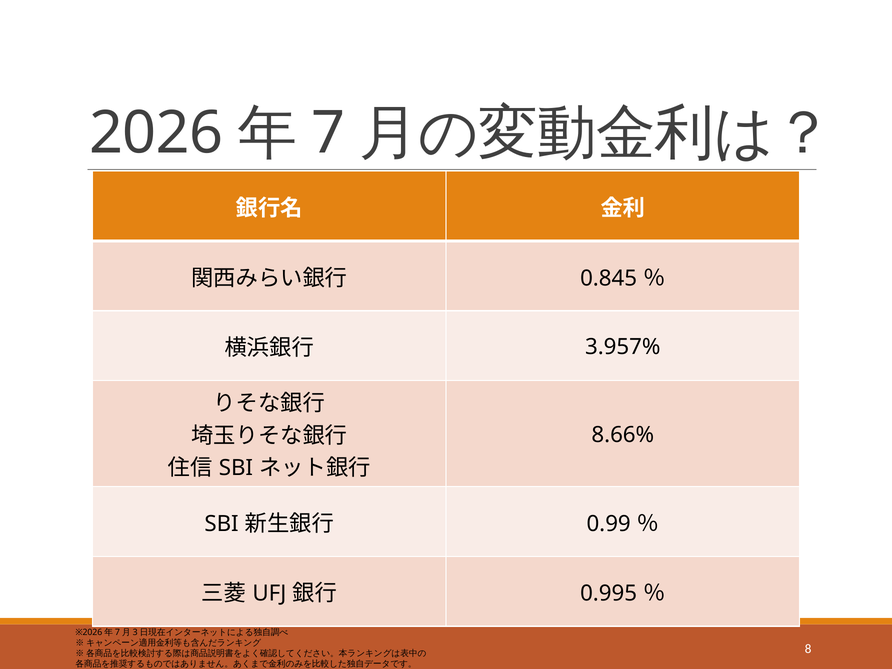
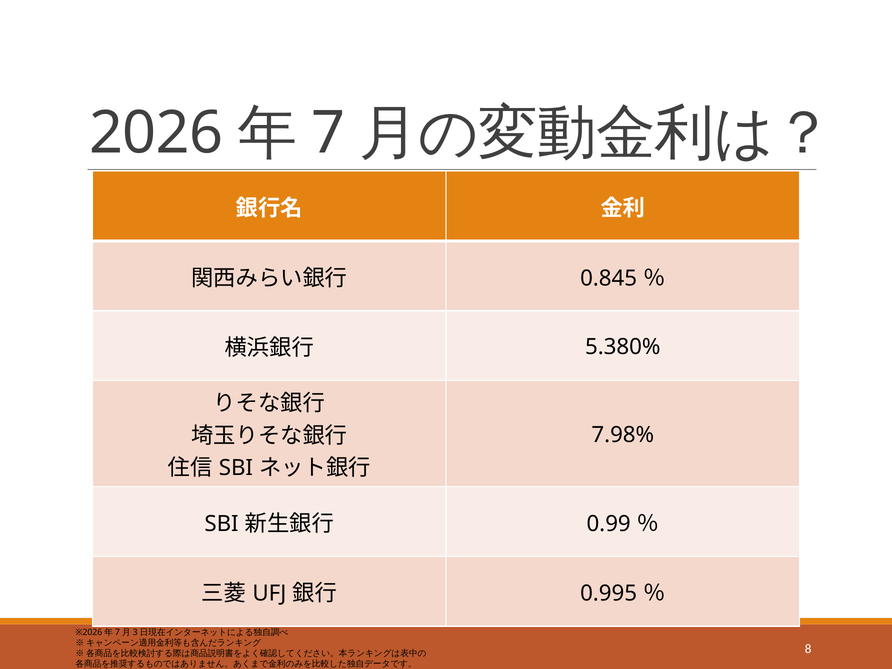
3.957%: 3.957% -> 5.380%
8.66%: 8.66% -> 7.98%
